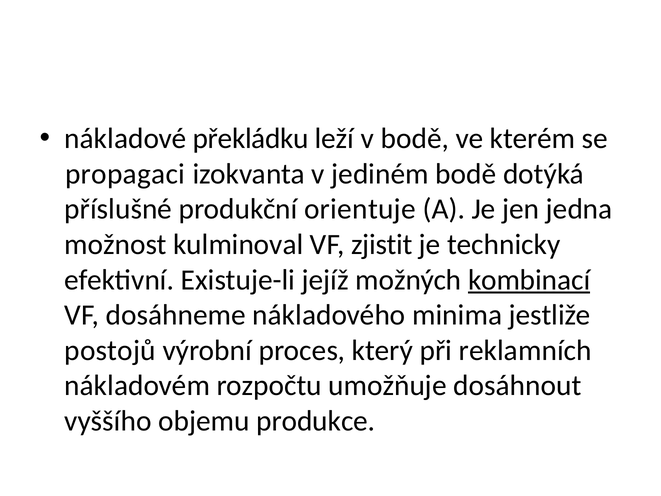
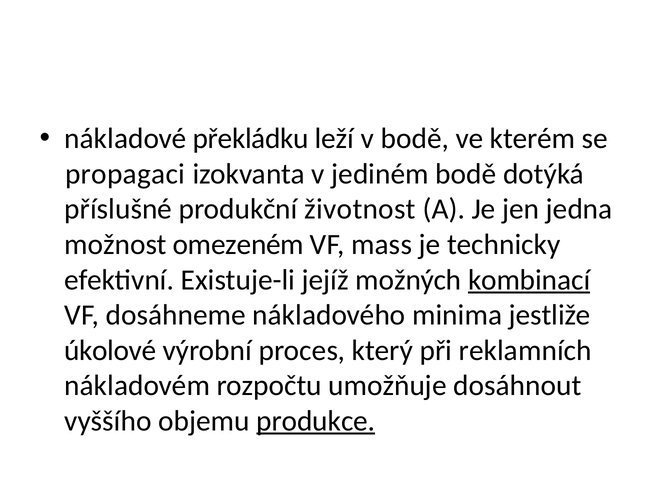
orientuje: orientuje -> životnost
kulminoval: kulminoval -> omezeném
zjistit: zjistit -> mass
postojů: postojů -> úkolové
produkce underline: none -> present
